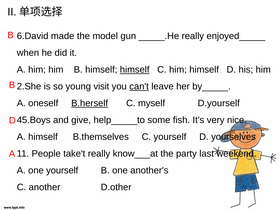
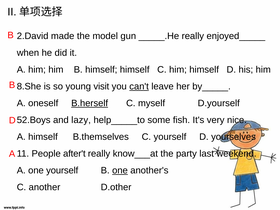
6.David: 6.David -> 2.David
himself at (135, 70) underline: present -> none
2.She: 2.She -> 8.She
45.Boys: 45.Boys -> 52.Boys
give: give -> lazy
take't: take't -> after't
one at (120, 171) underline: none -> present
